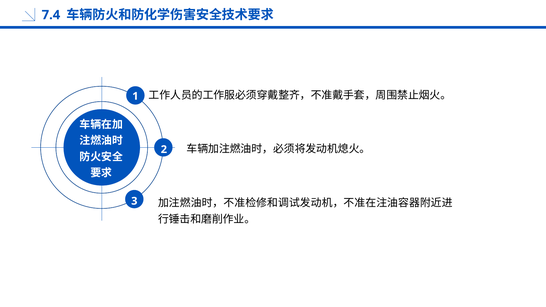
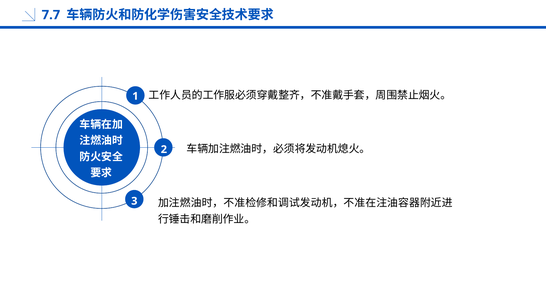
7.4: 7.4 -> 7.7
